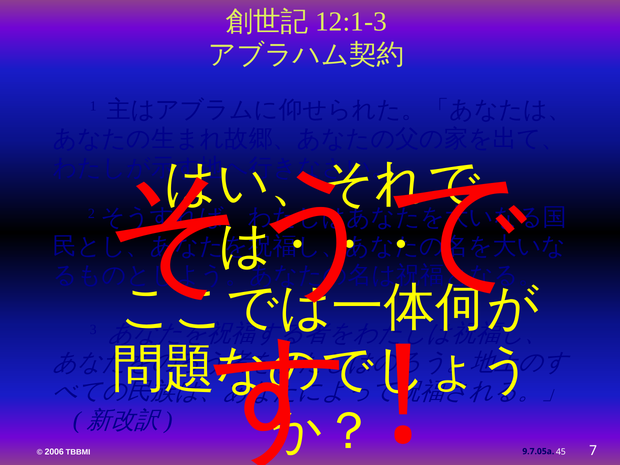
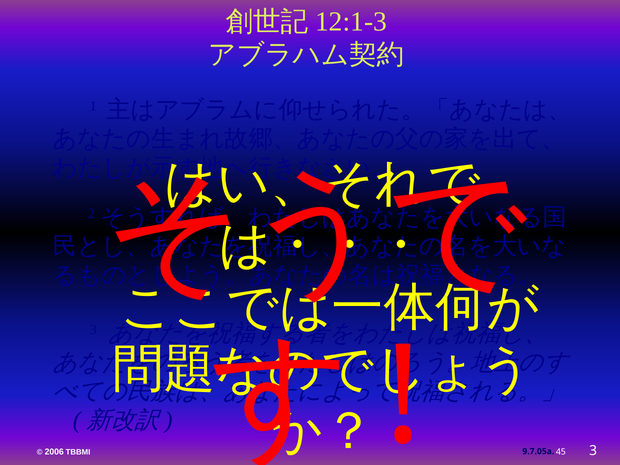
7 at (593, 451): 7 -> 3
